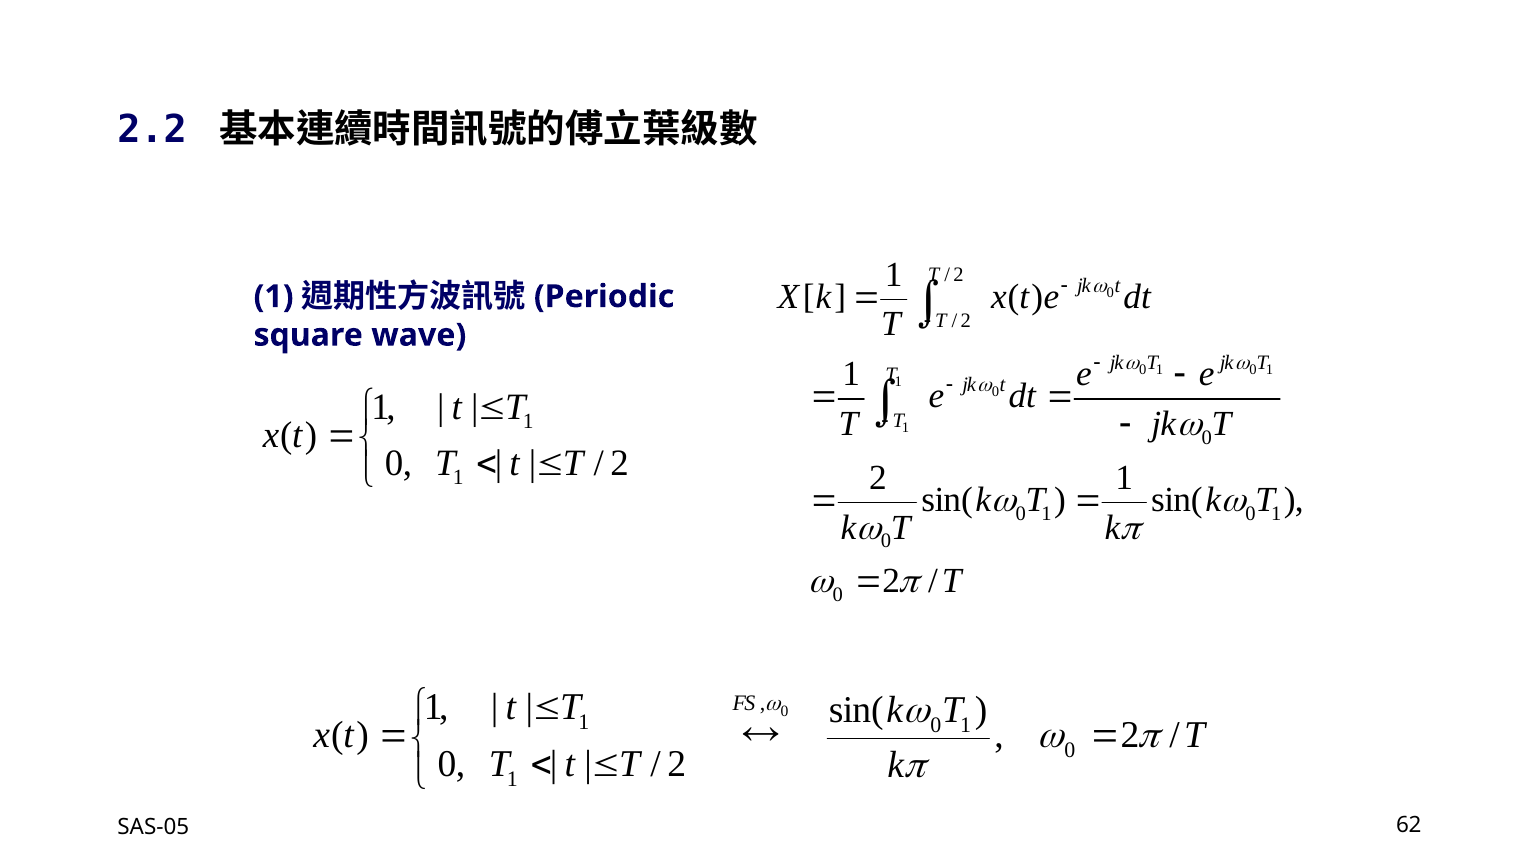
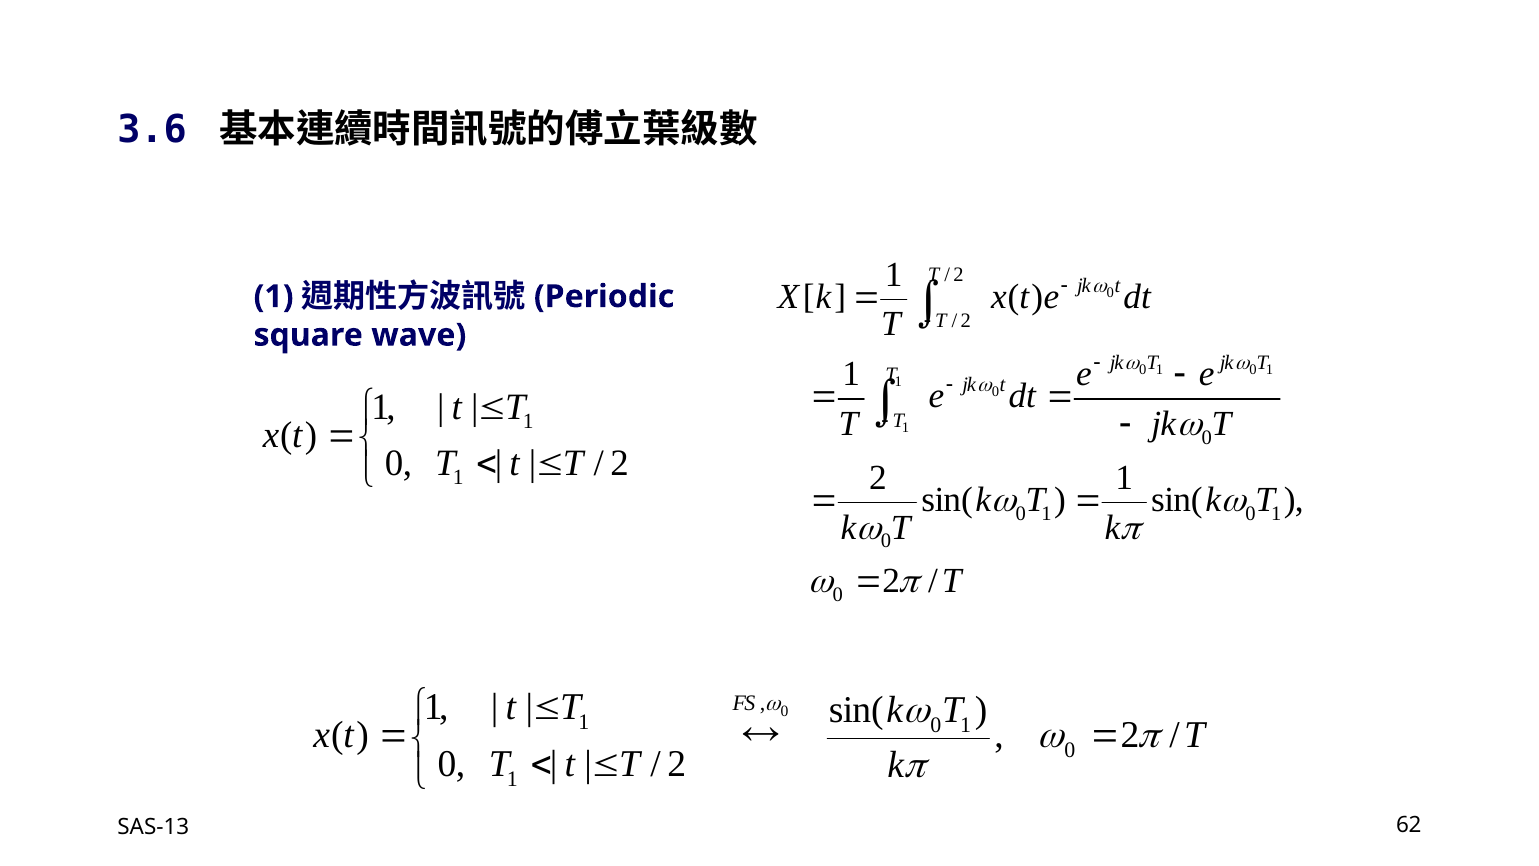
2.2: 2.2 -> 3.6
SAS-05: SAS-05 -> SAS-13
